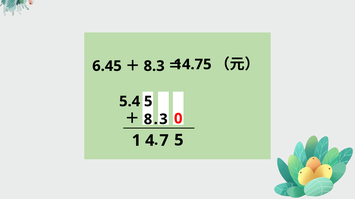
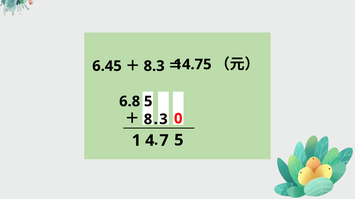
5.4: 5.4 -> 6.8
